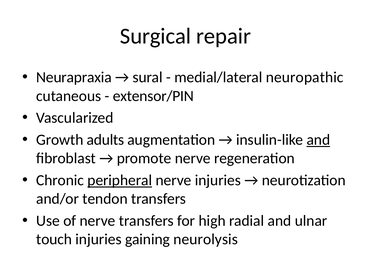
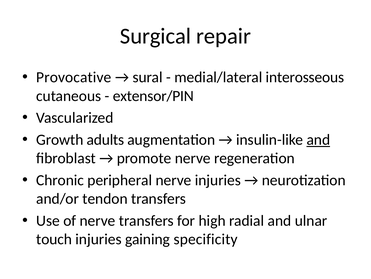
Neurapraxia: Neurapraxia -> Provocative
neuropathic: neuropathic -> interosseous
peripheral underline: present -> none
neurolysis: neurolysis -> specificity
